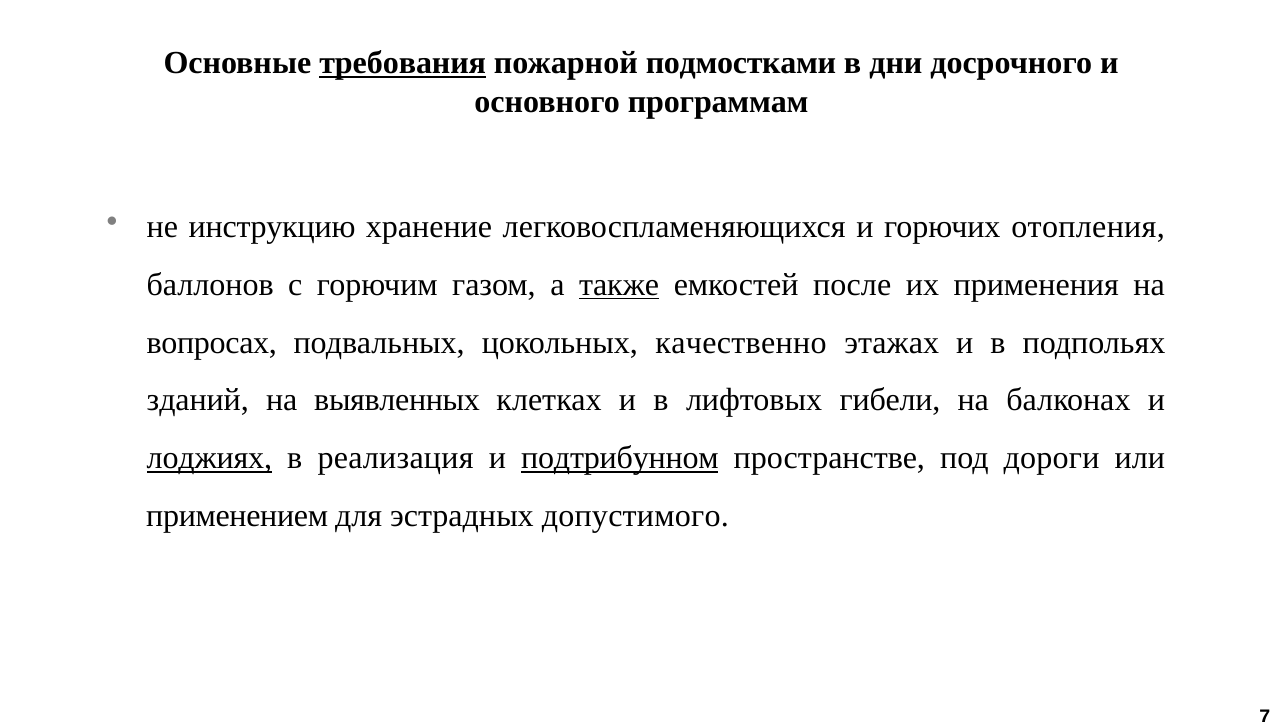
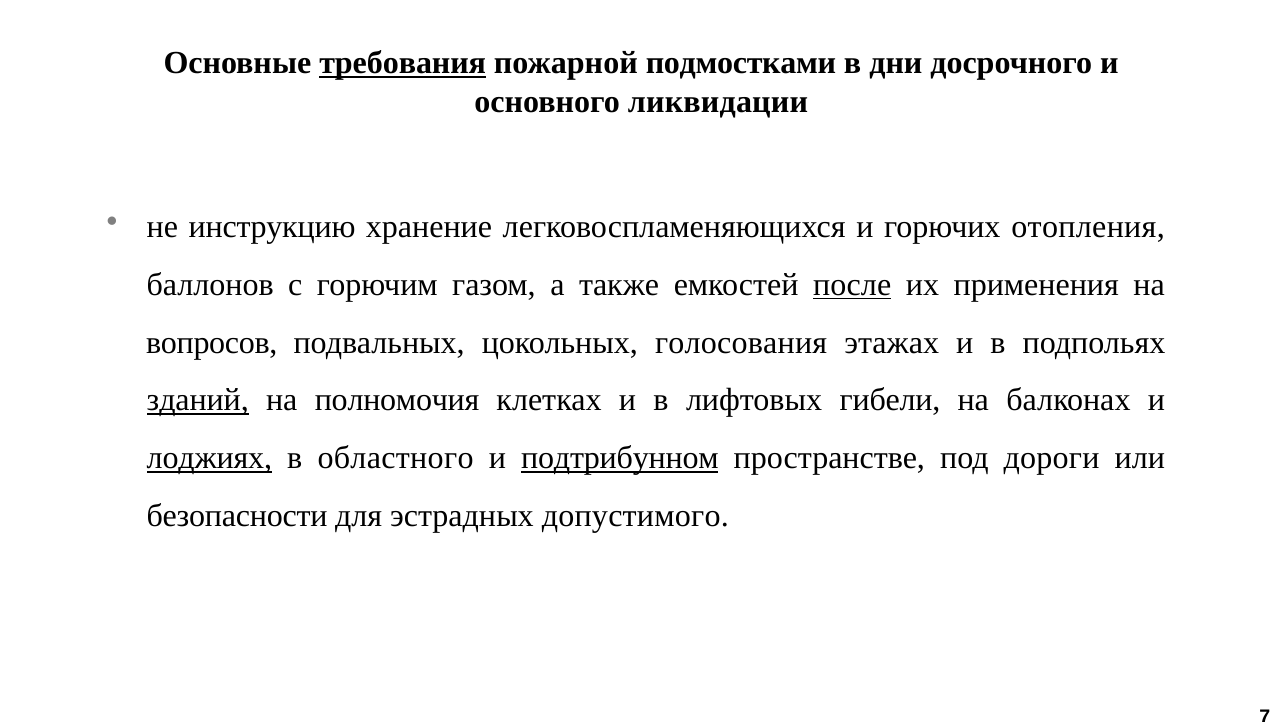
программам: программам -> ликвидации
также underline: present -> none
после underline: none -> present
вопросах: вопросах -> вопросов
качественно: качественно -> голосования
зданий underline: none -> present
выявленных: выявленных -> полномочия
реализация: реализация -> областного
применением: применением -> безопасности
